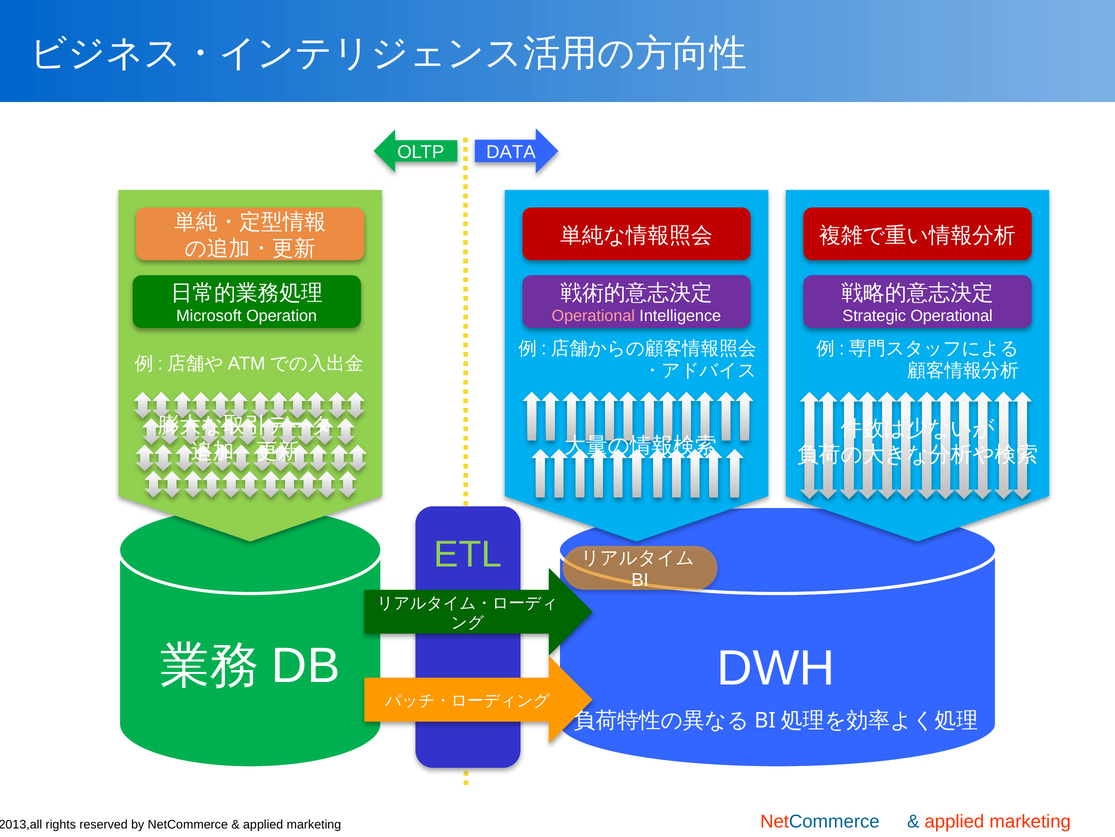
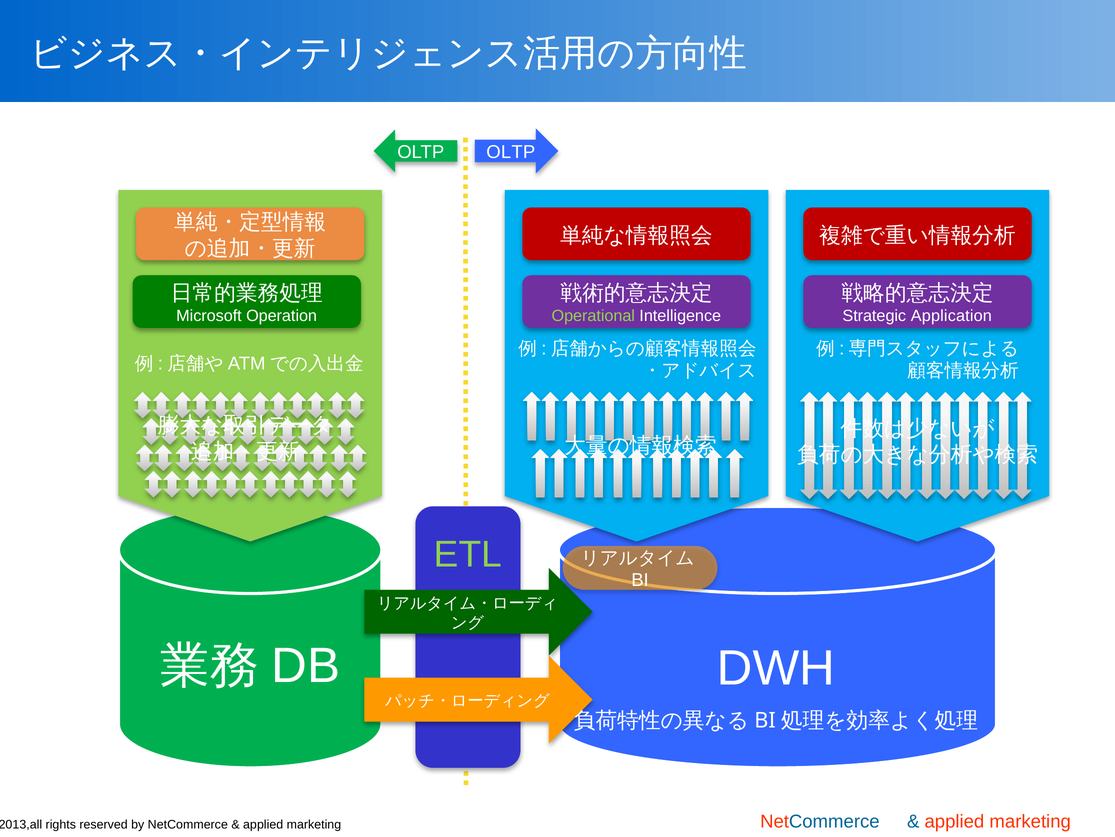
DATA at (511, 152): DATA -> OLTP
Operational at (593, 315) colour: pink -> light green
Strategic Operational: Operational -> Application
